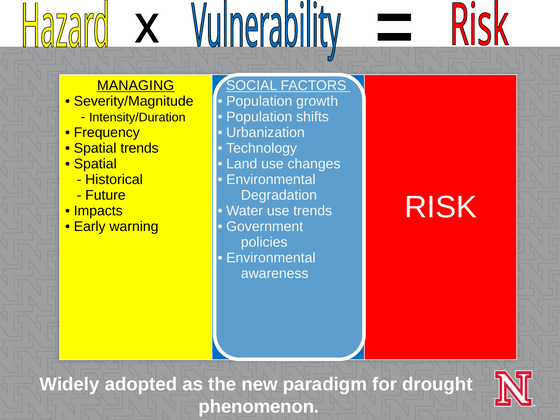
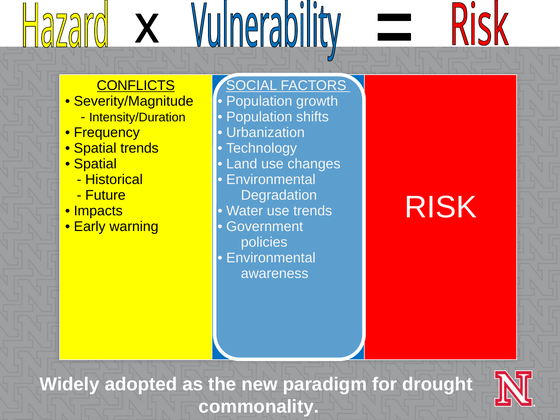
MANAGING: MANAGING -> CONFLICTS
phenomenon: phenomenon -> commonality
